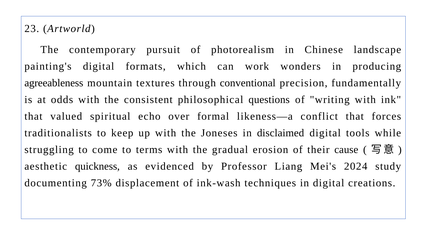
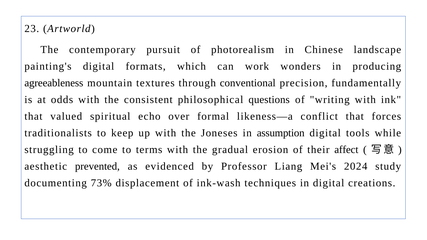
disclaimed: disclaimed -> assumption
cause: cause -> affect
quickness: quickness -> prevented
